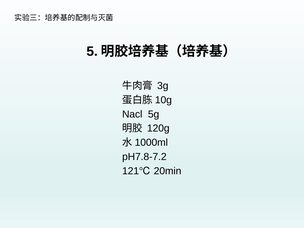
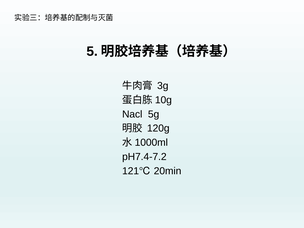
pH7.8-7.2: pH7.8-7.2 -> pH7.4-7.2
